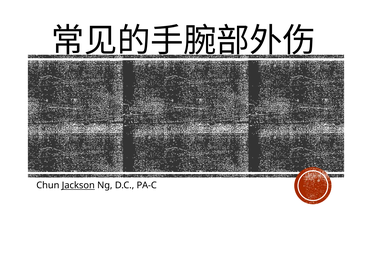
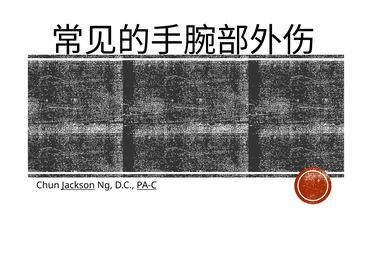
PA-C underline: none -> present
